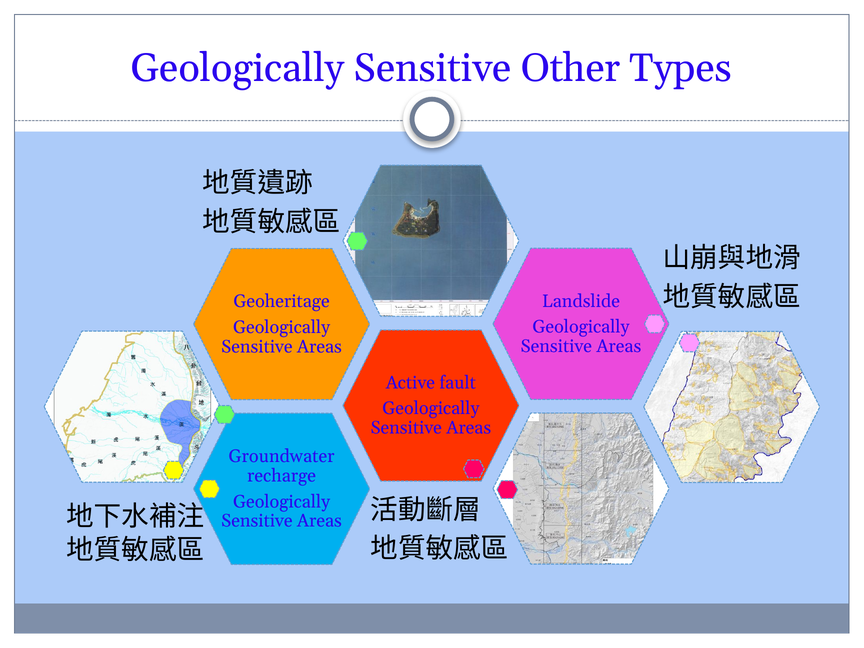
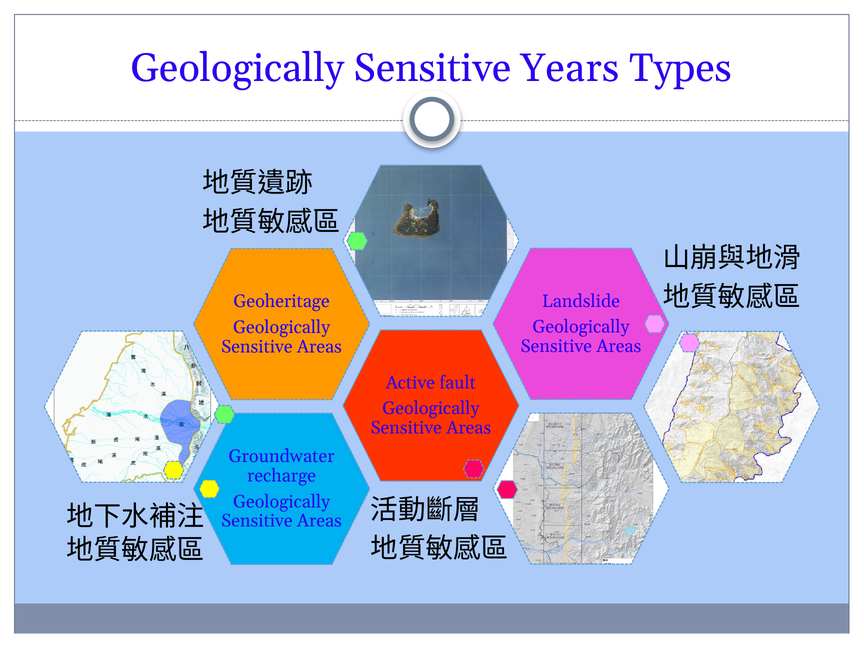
Other: Other -> Years
